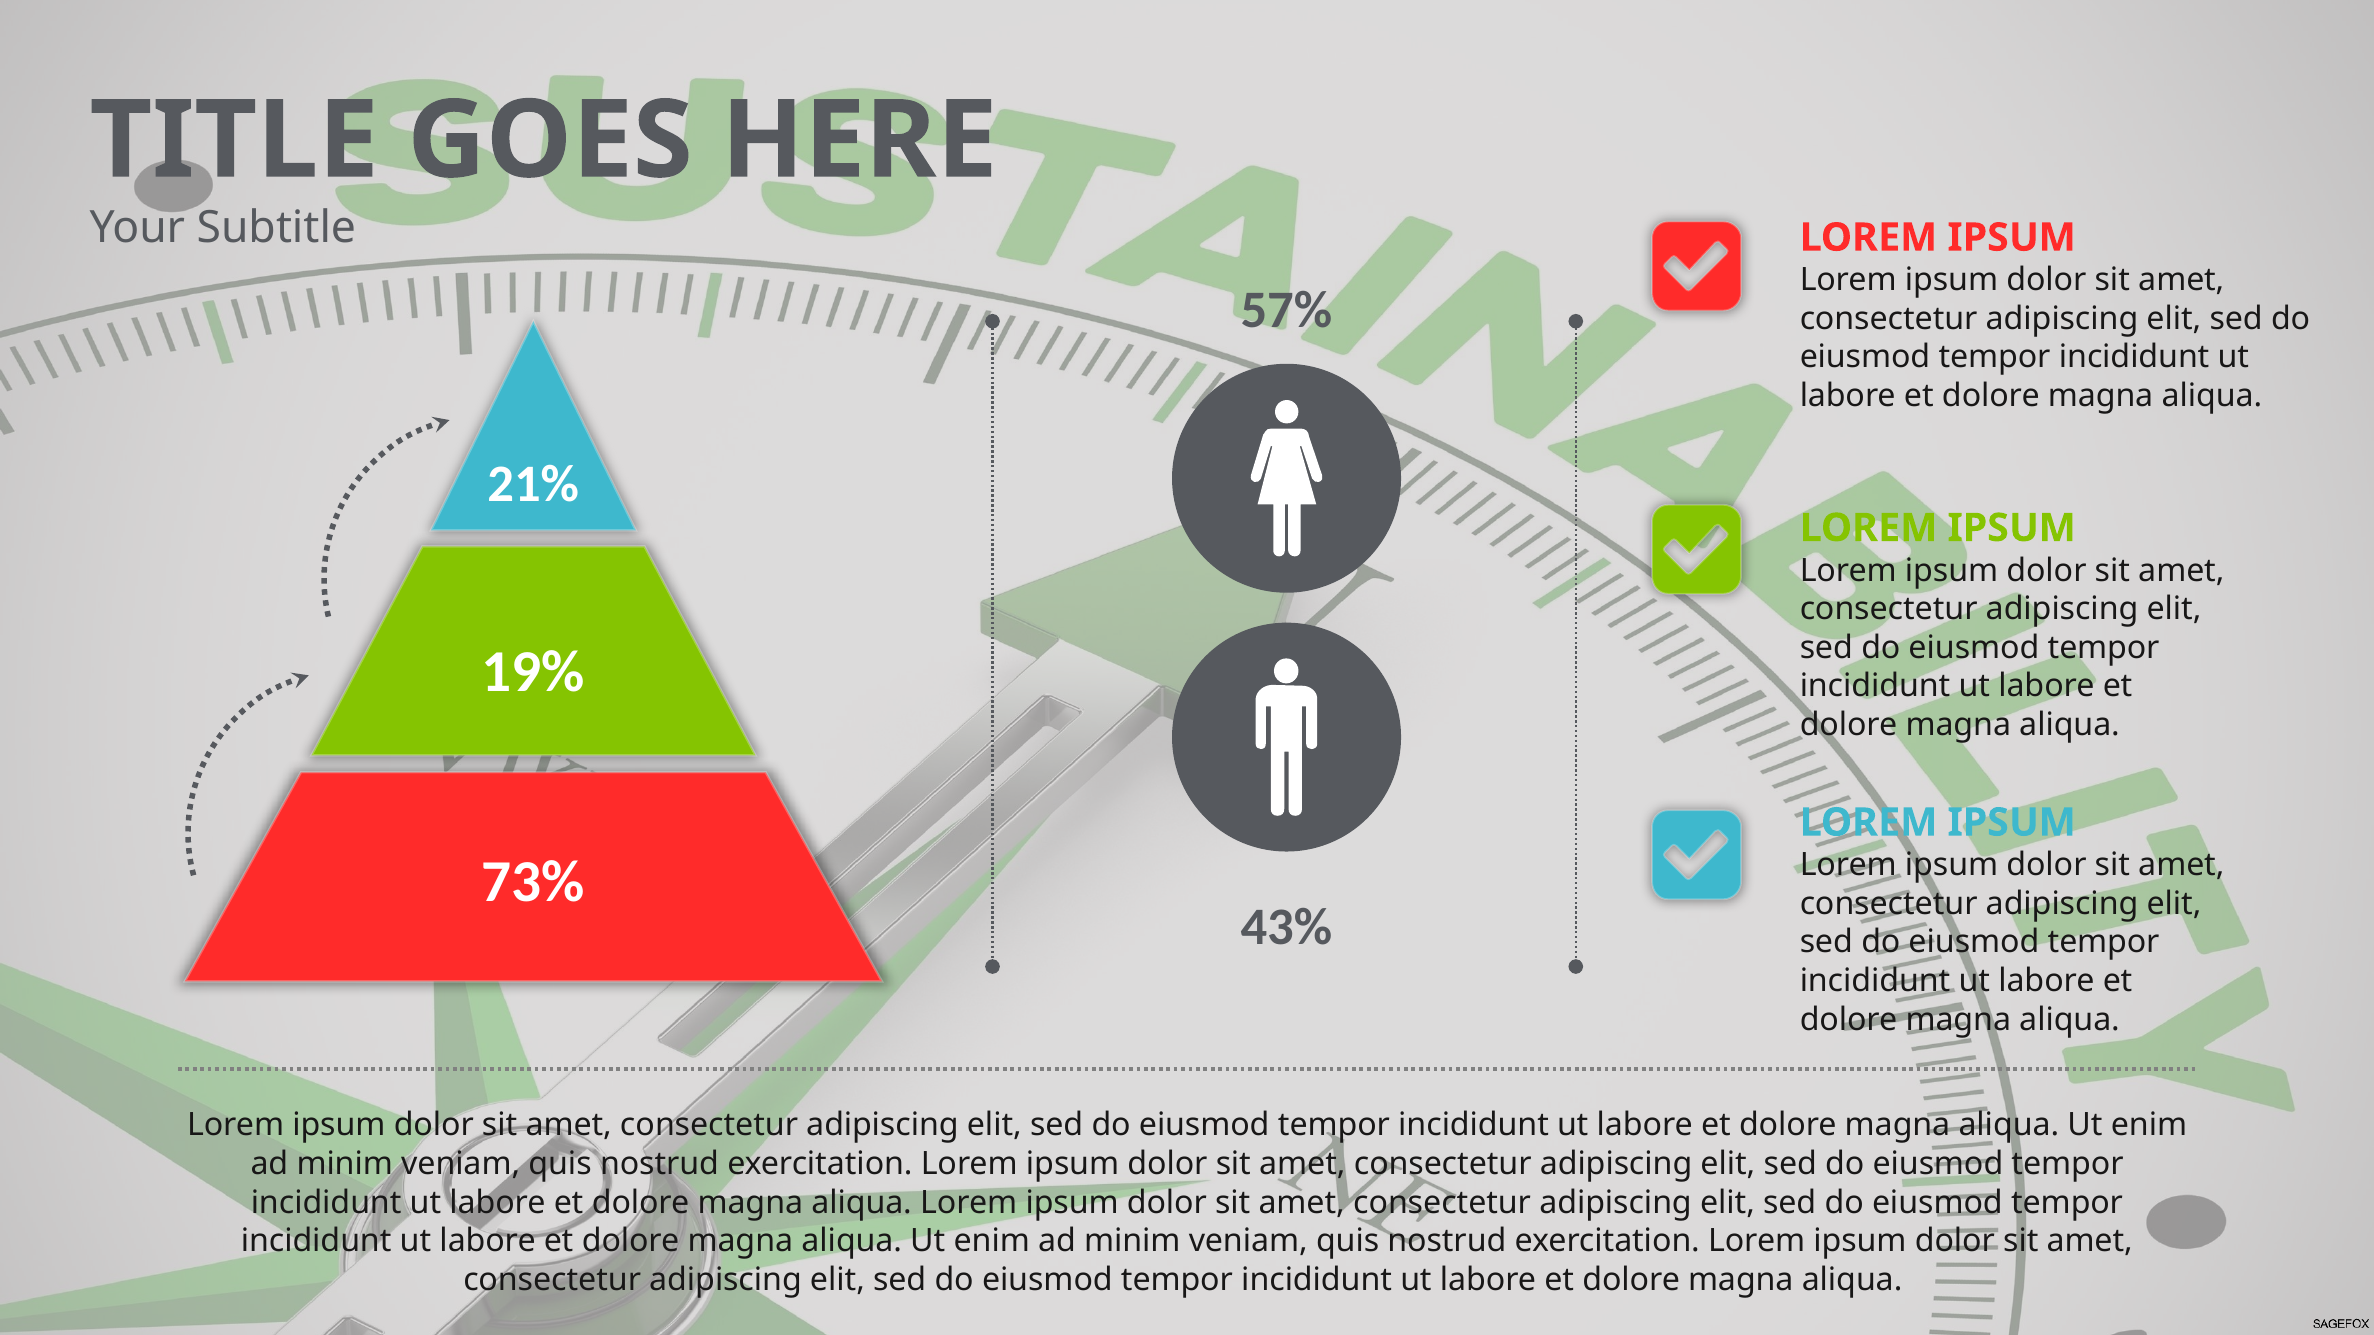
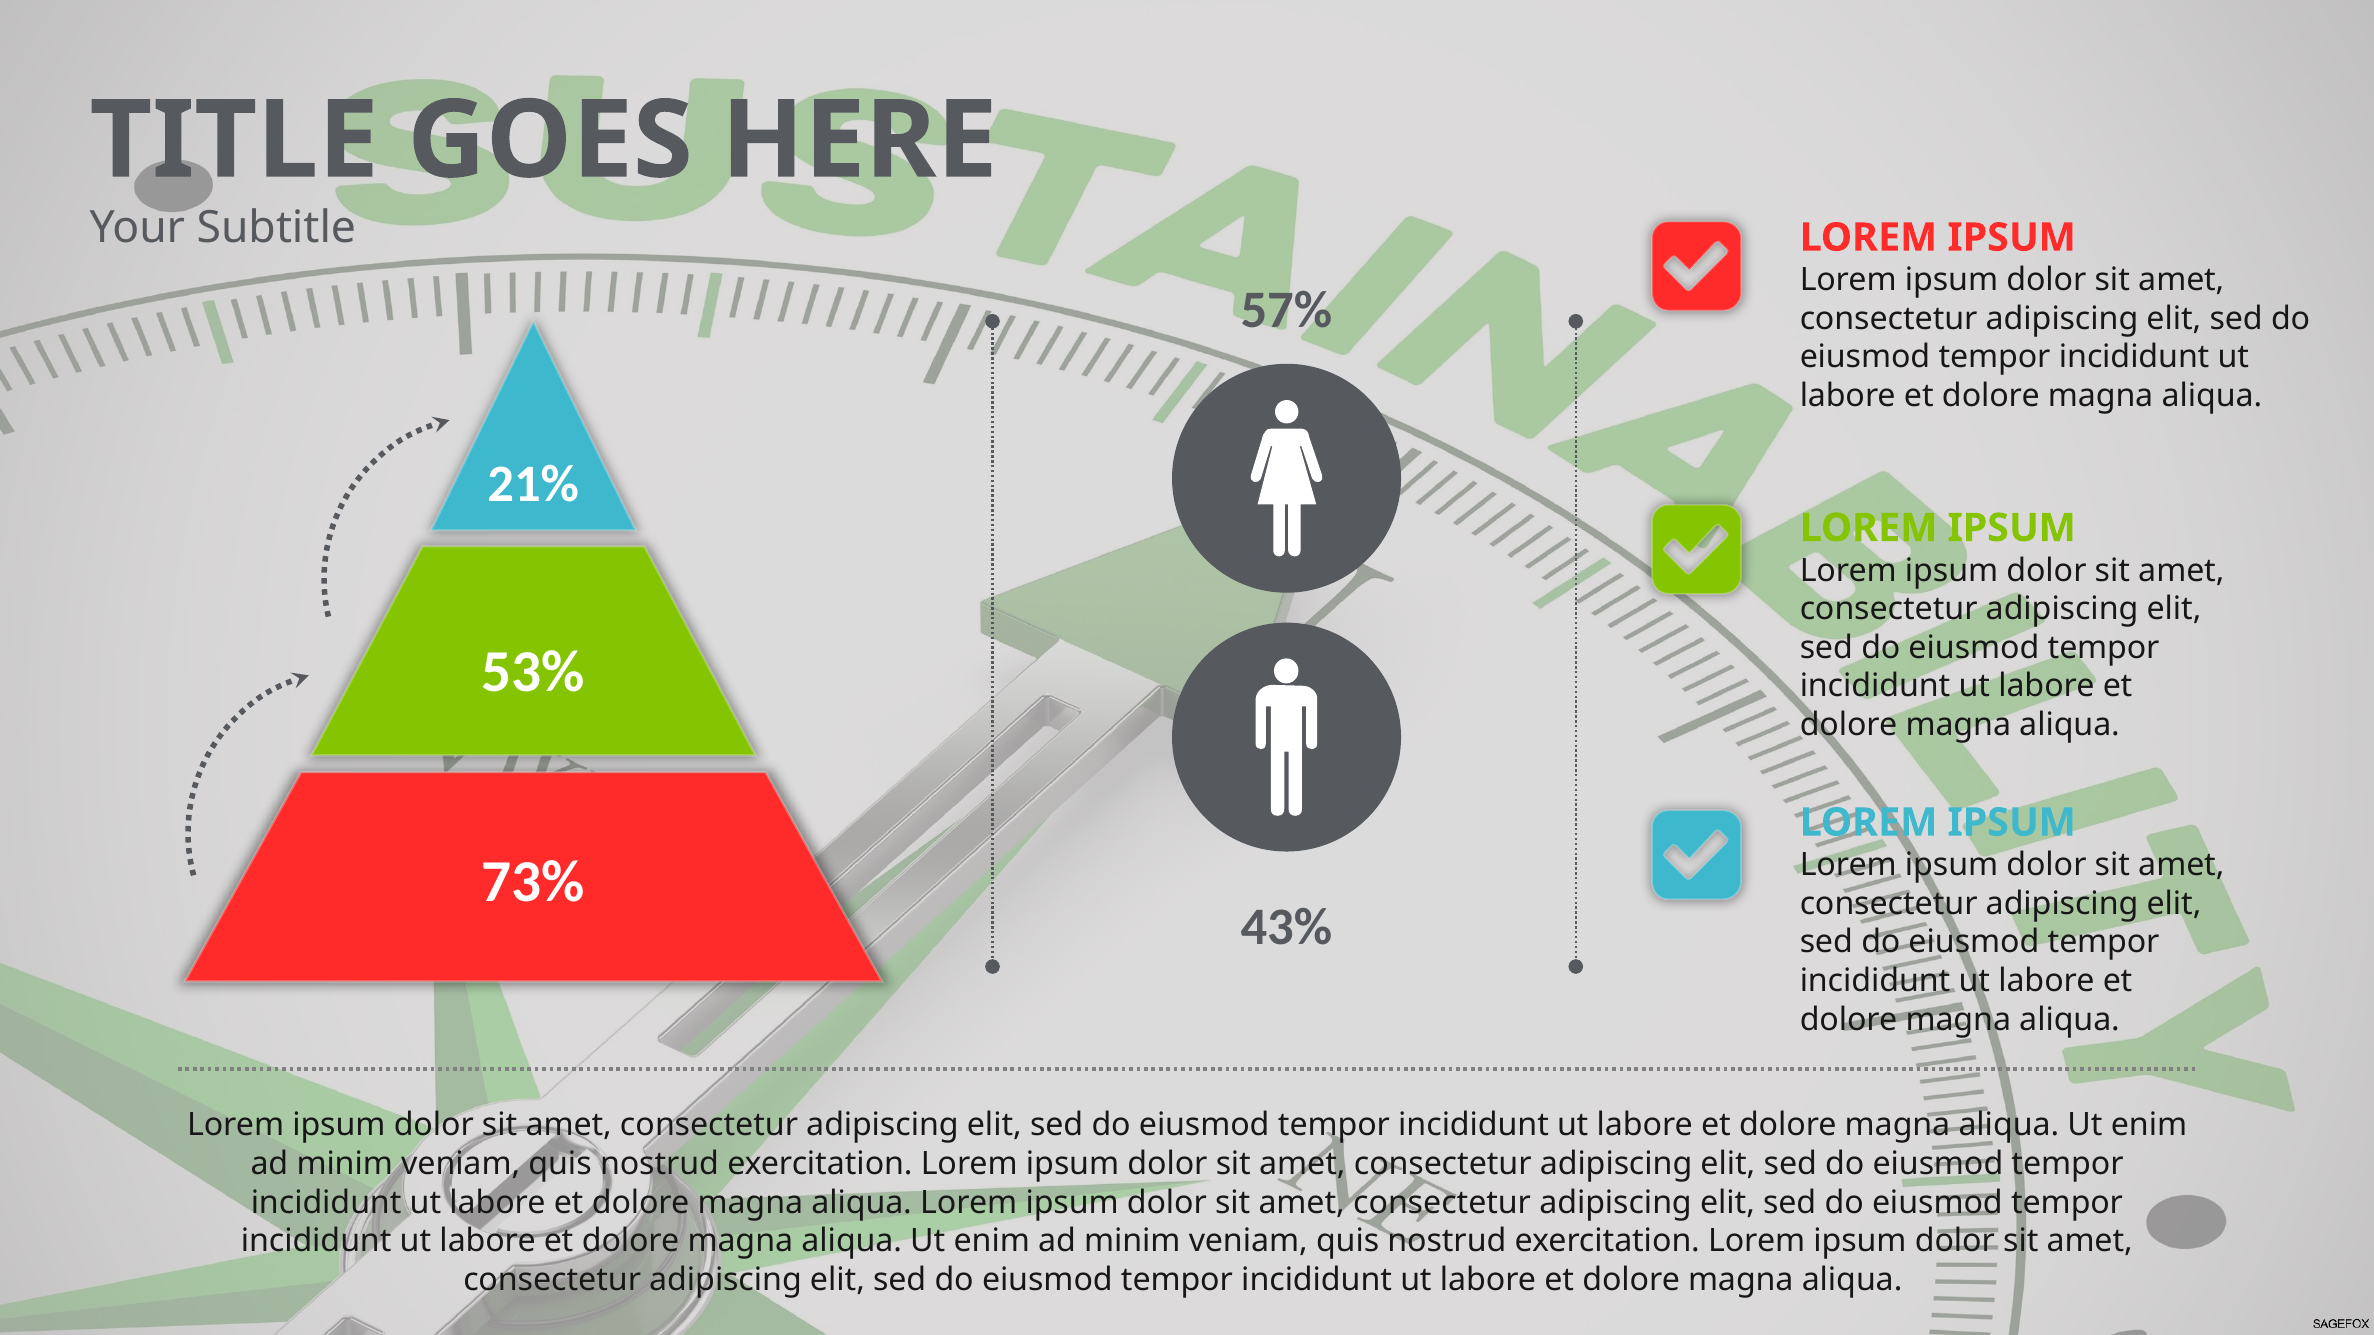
19%: 19% -> 53%
